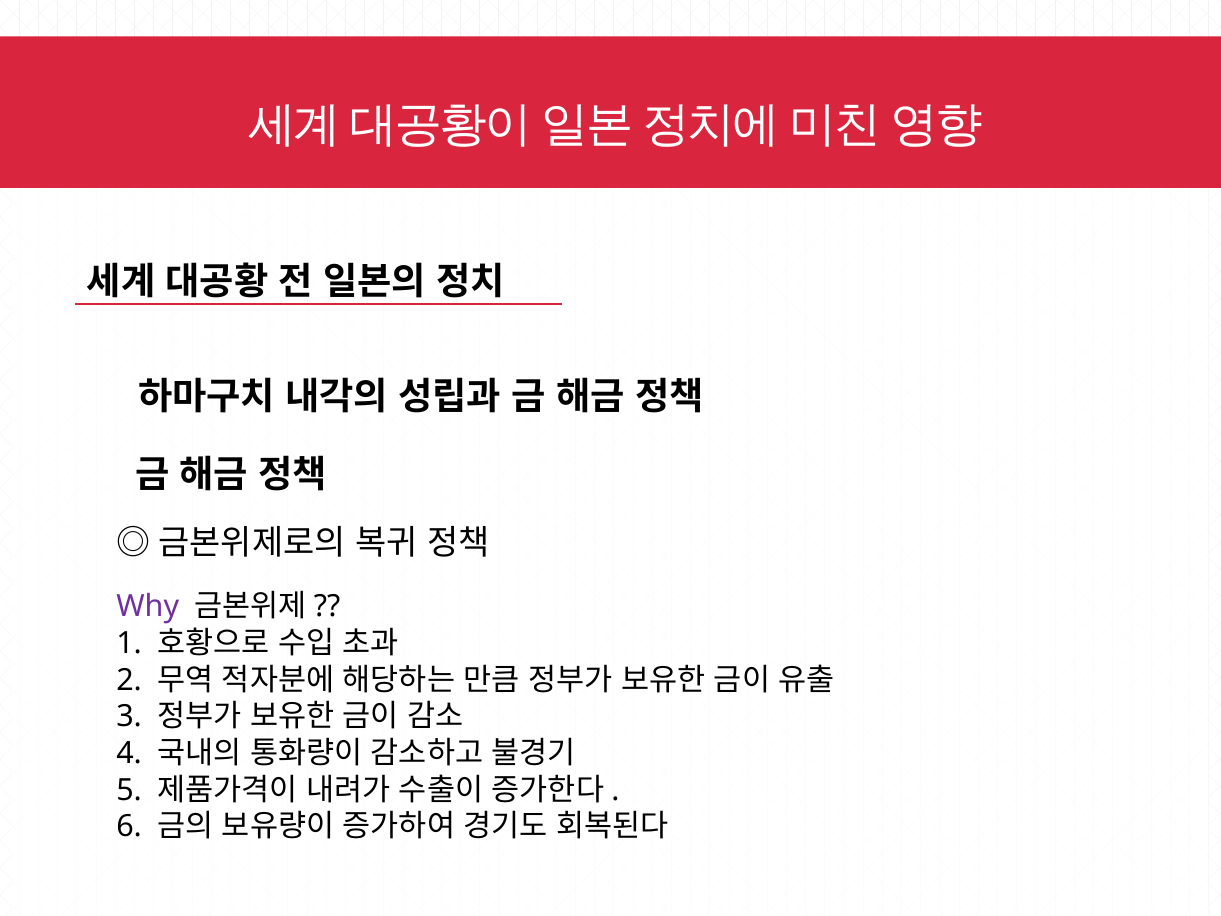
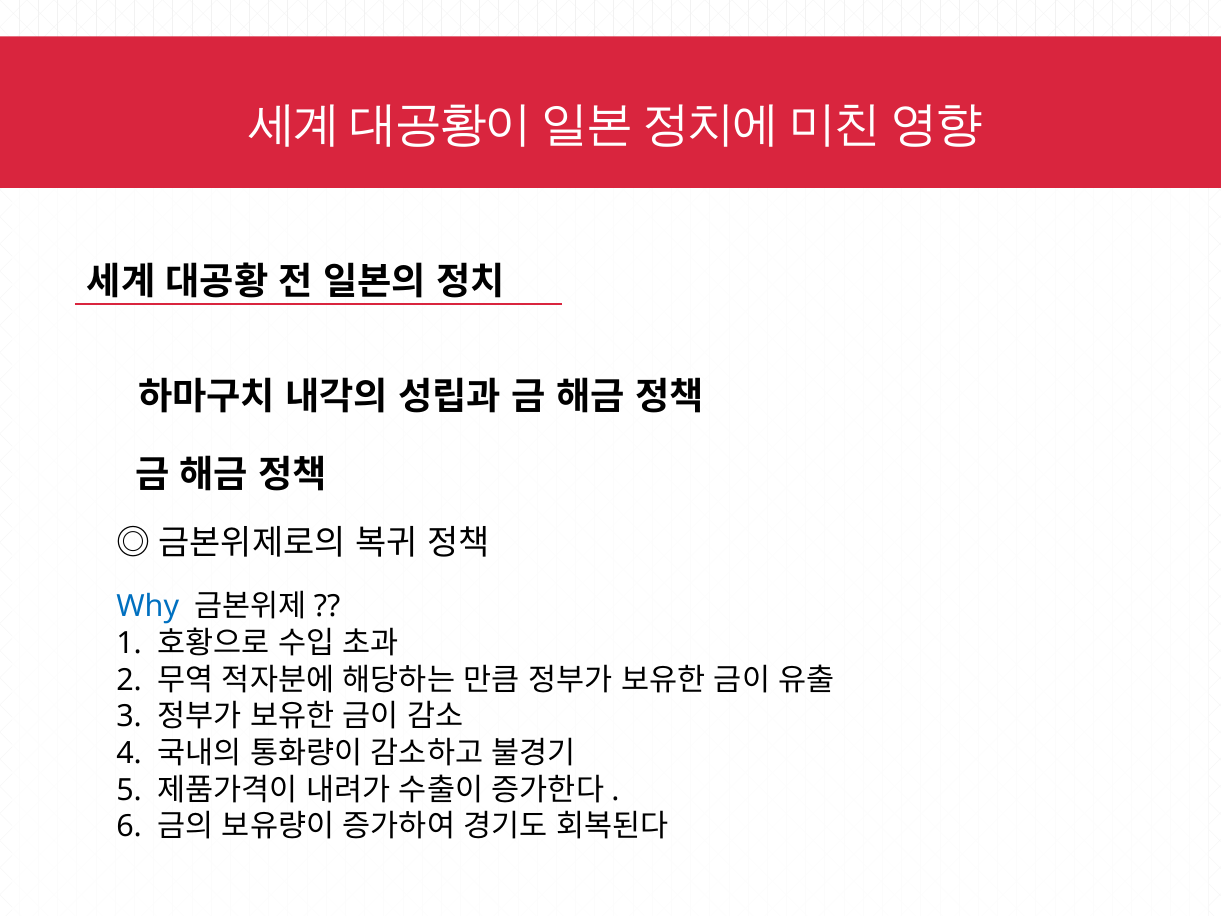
Why colour: purple -> blue
